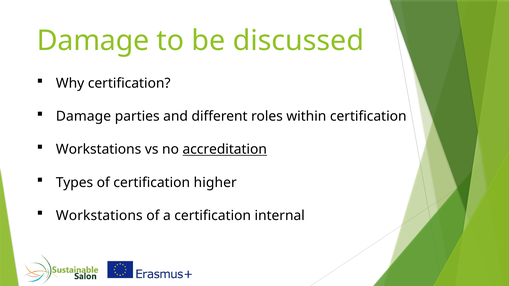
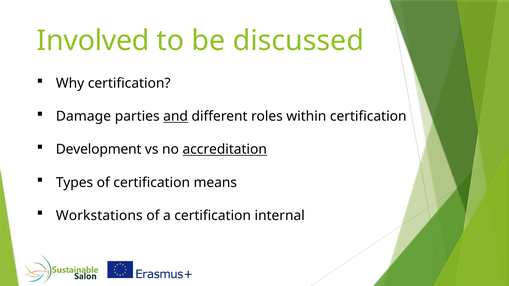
Damage at (93, 41): Damage -> Involved
and underline: none -> present
Workstations at (99, 150): Workstations -> Development
higher: higher -> means
